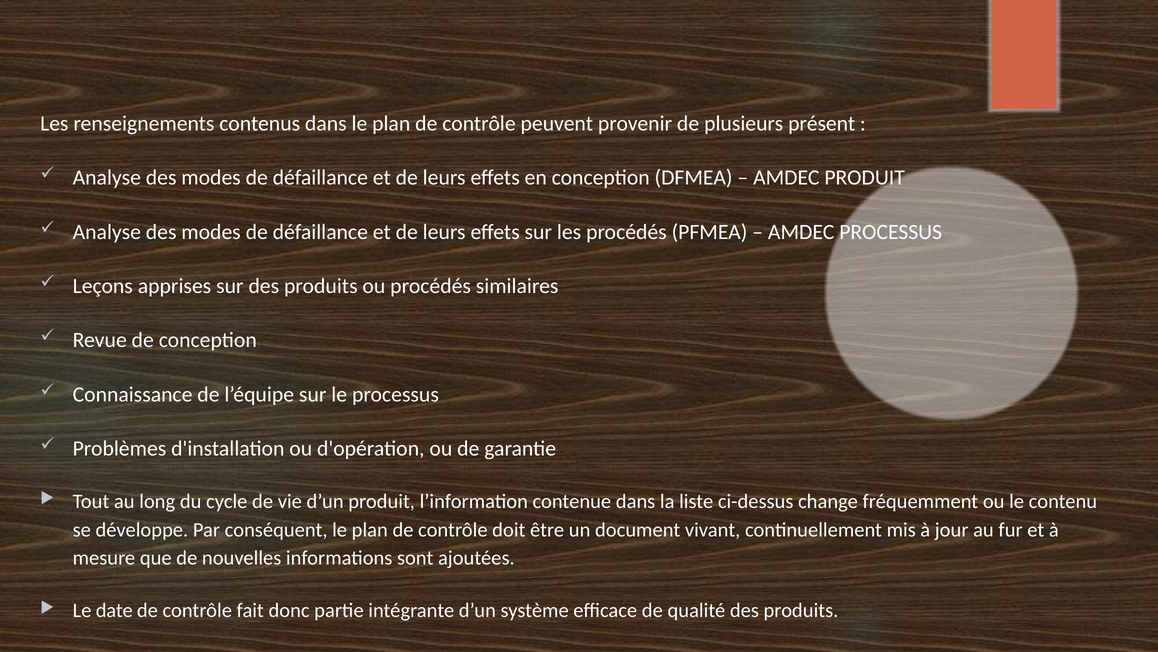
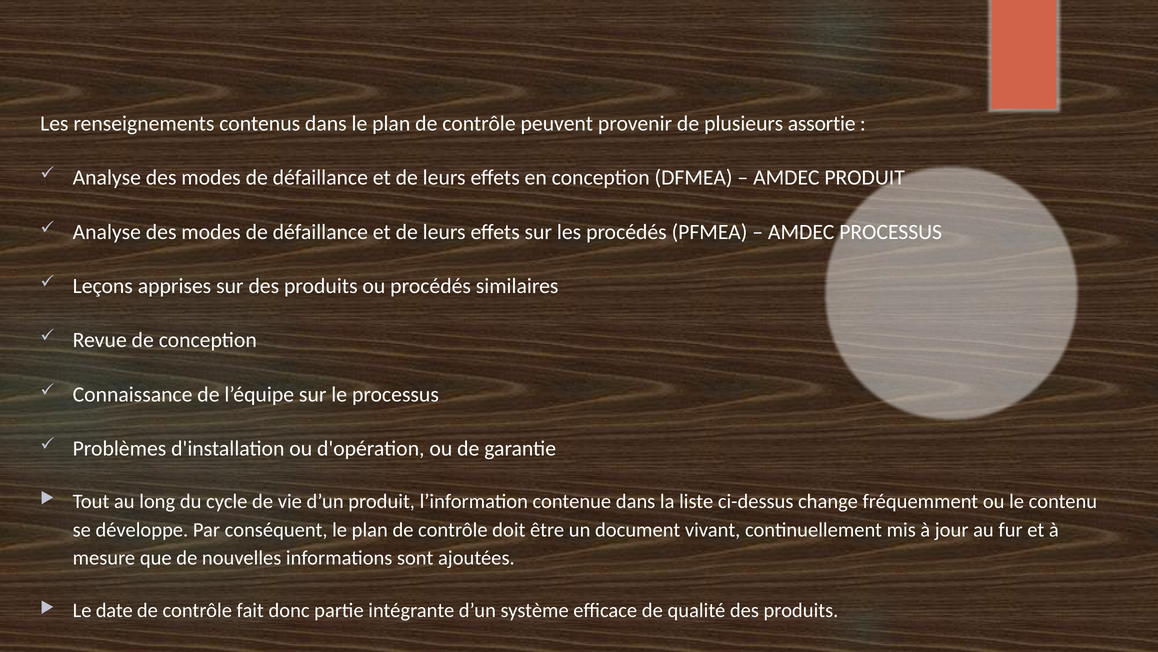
présent: présent -> assortie
